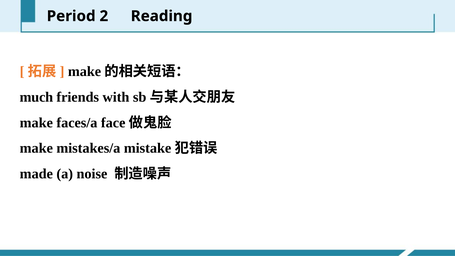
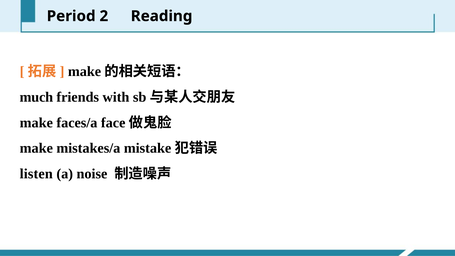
made: made -> listen
